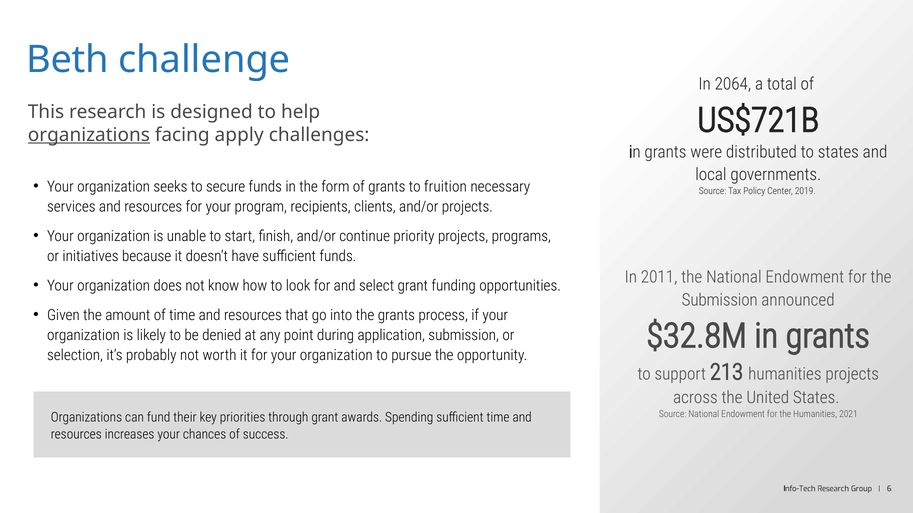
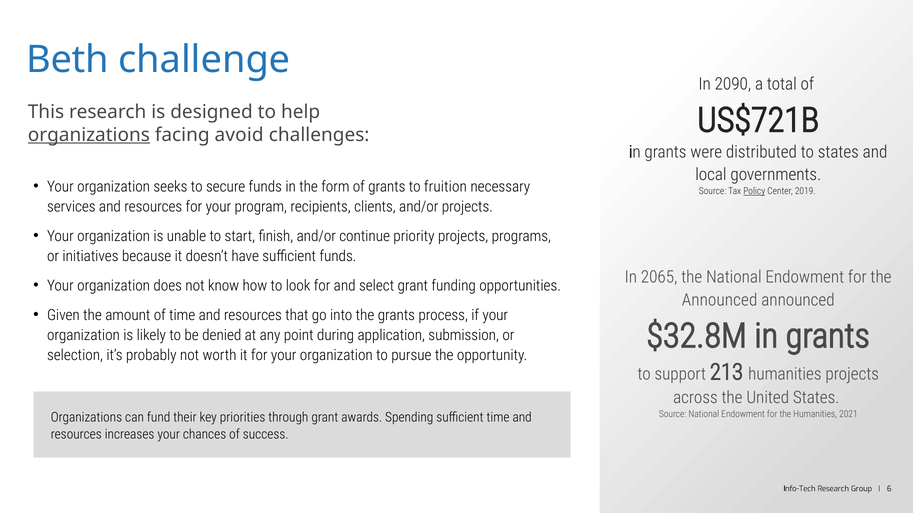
2064: 2064 -> 2090
apply: apply -> avoid
Policy underline: none -> present
2011: 2011 -> 2065
Submission at (720, 300): Submission -> Announced
